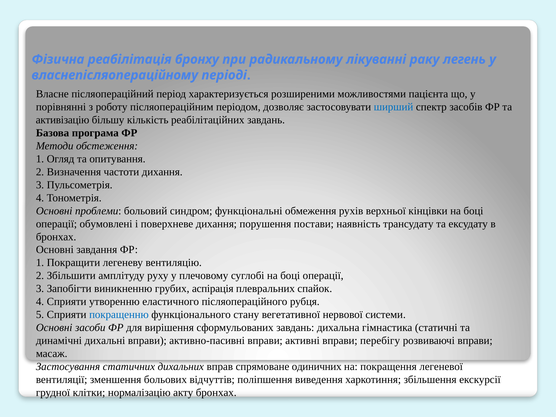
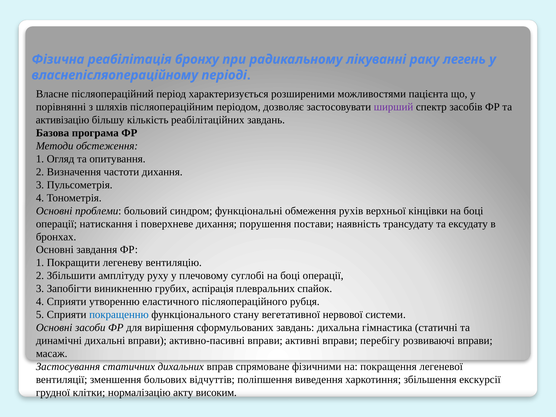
роботу: роботу -> шляхів
ширший colour: blue -> purple
обумовлені: обумовлені -> натискання
одиничних: одиничних -> фізичними
акту бронхах: бронхах -> високим
